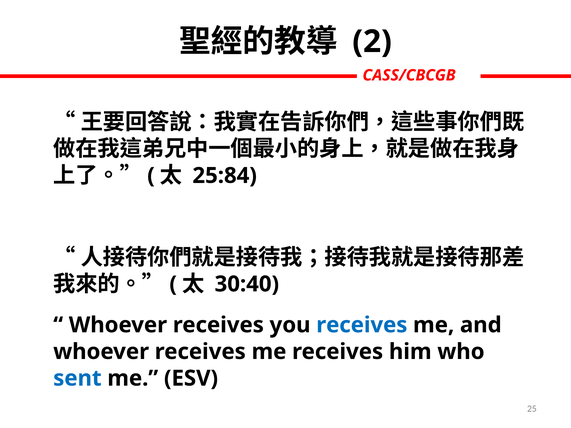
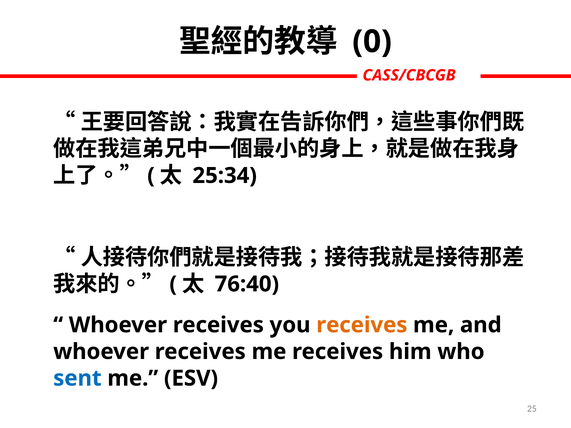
2: 2 -> 0
25:84: 25:84 -> 25:34
30:40: 30:40 -> 76:40
receives at (362, 325) colour: blue -> orange
